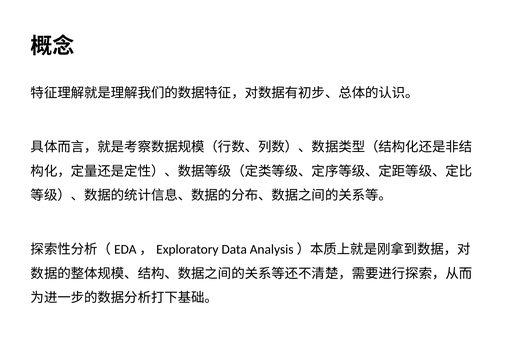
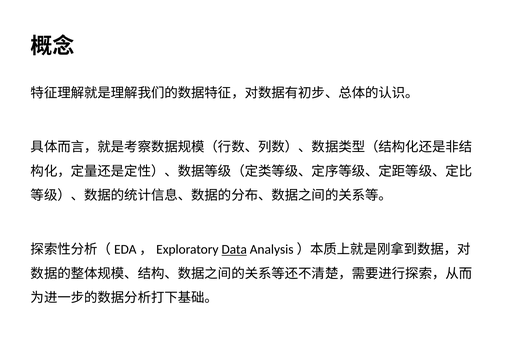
Data underline: none -> present
